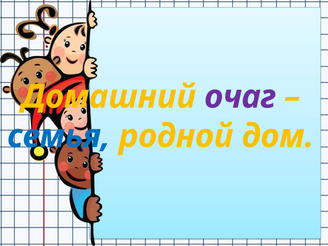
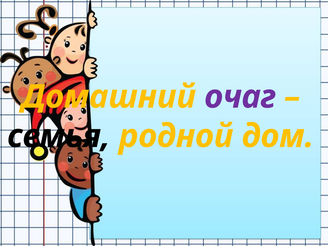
семья colour: blue -> black
